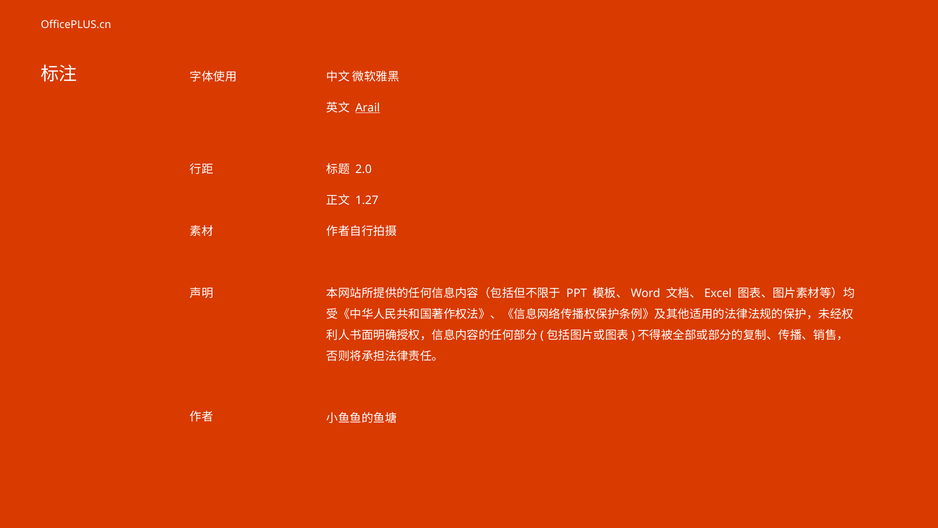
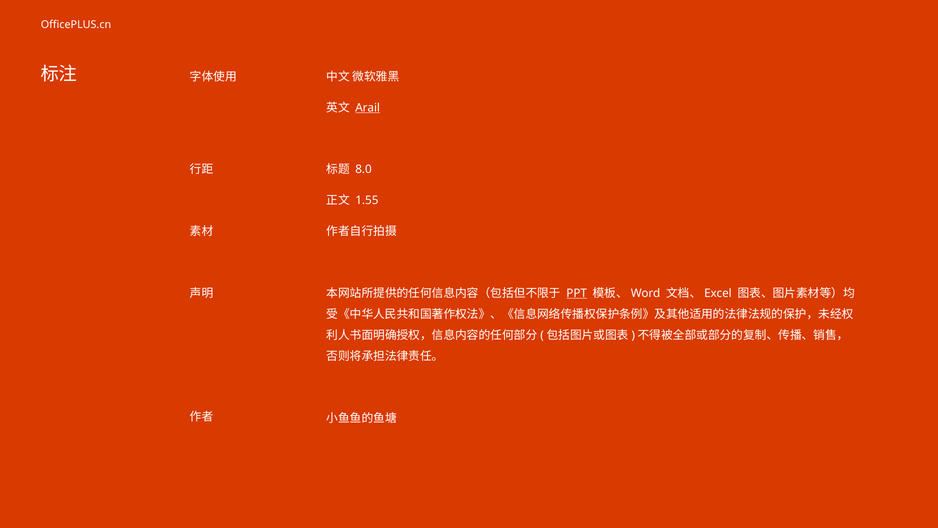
2.0: 2.0 -> 8.0
1.27: 1.27 -> 1.55
PPT underline: none -> present
